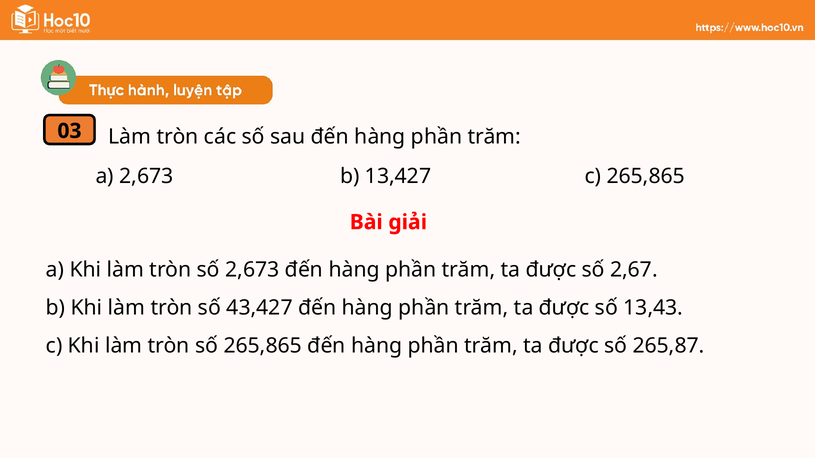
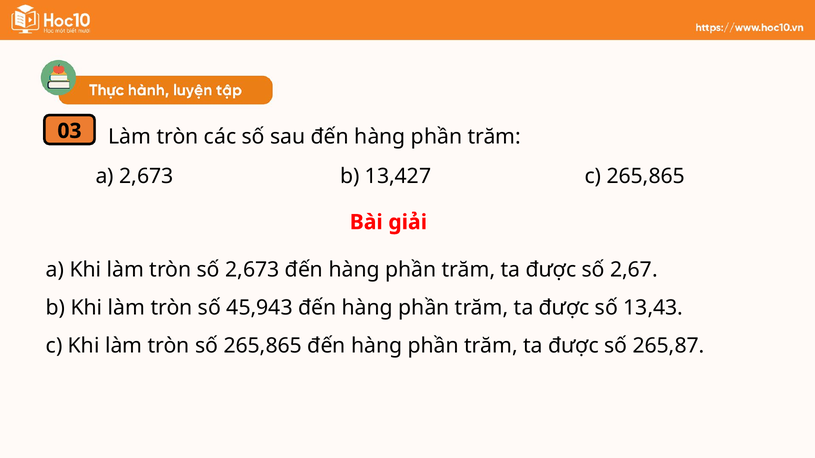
43,427: 43,427 -> 45,943
